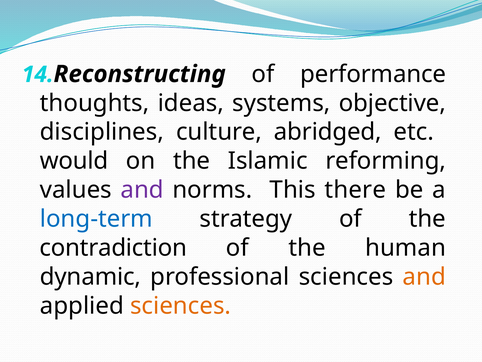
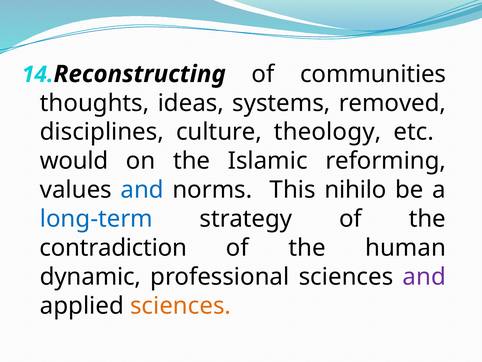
performance: performance -> communities
objective: objective -> removed
abridged: abridged -> theology
and at (142, 190) colour: purple -> blue
there: there -> nihilo
and at (424, 276) colour: orange -> purple
